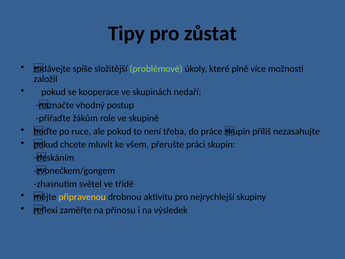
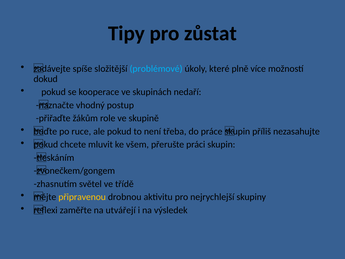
problémové colour: light green -> light blue
založil: založil -> dokud
přínosu: přínosu -> utvářejí
